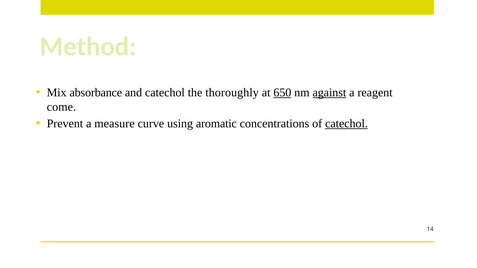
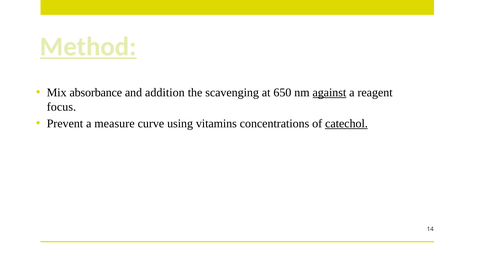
Method underline: none -> present
and catechol: catechol -> addition
thoroughly: thoroughly -> scavenging
650 underline: present -> none
come: come -> focus
aromatic: aromatic -> vitamins
